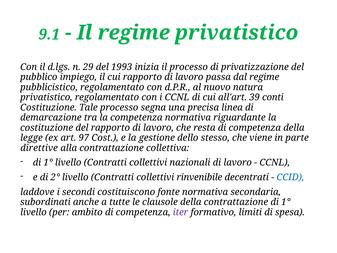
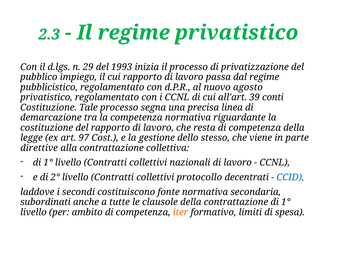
9.1: 9.1 -> 2.3
natura: natura -> agosto
rinvenibile: rinvenibile -> protocollo
iter colour: purple -> orange
